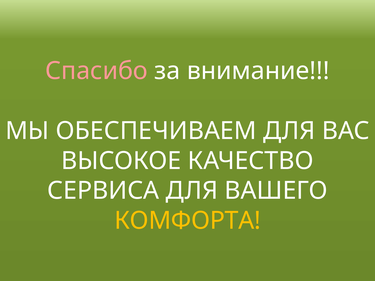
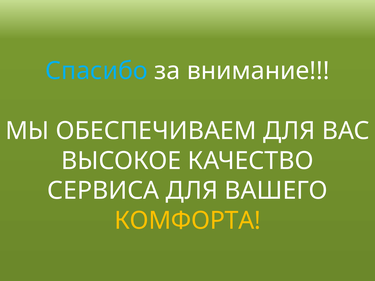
Спасибо colour: pink -> light blue
